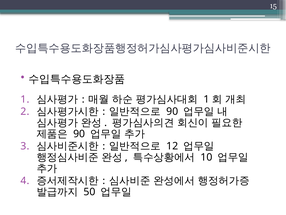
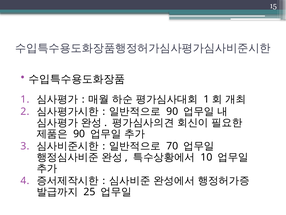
12: 12 -> 70
50: 50 -> 25
